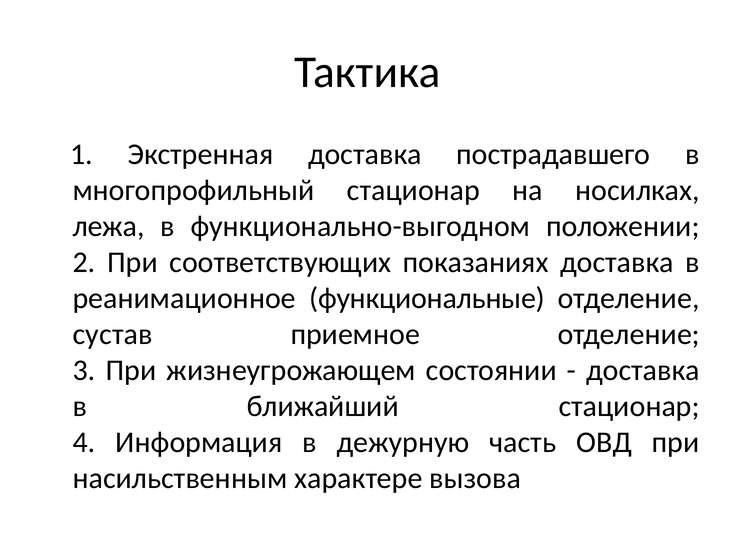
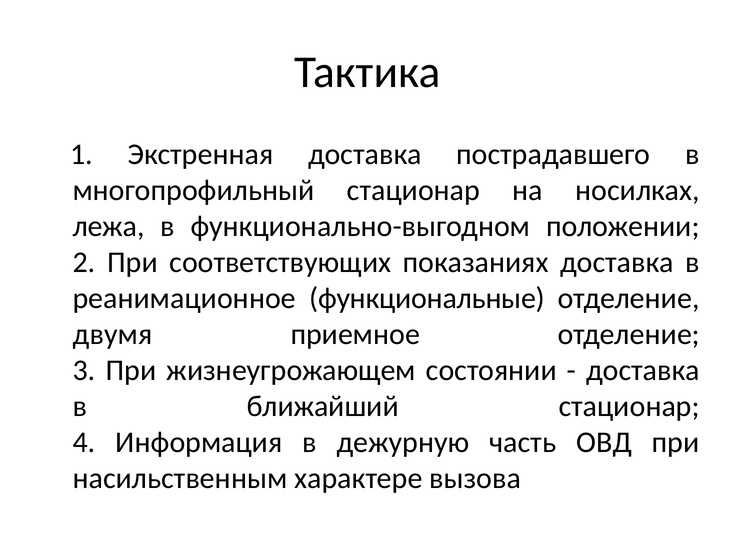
сустав: сустав -> двумя
